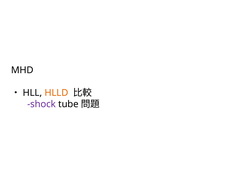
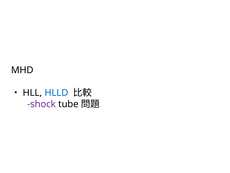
HLLD colour: orange -> blue
